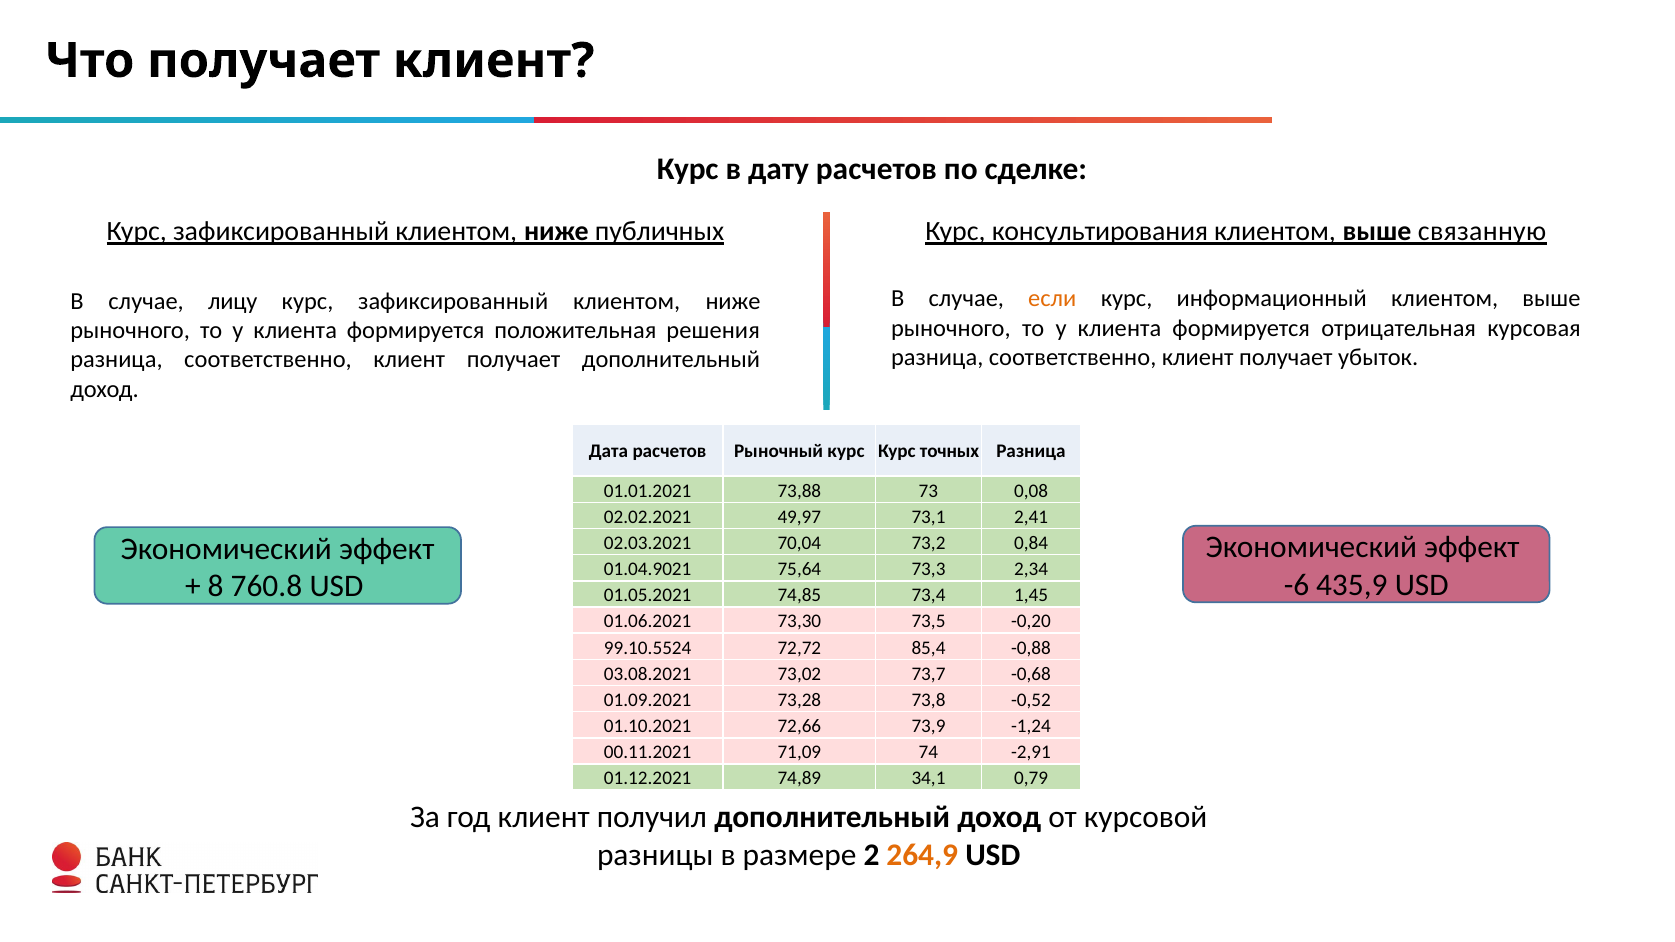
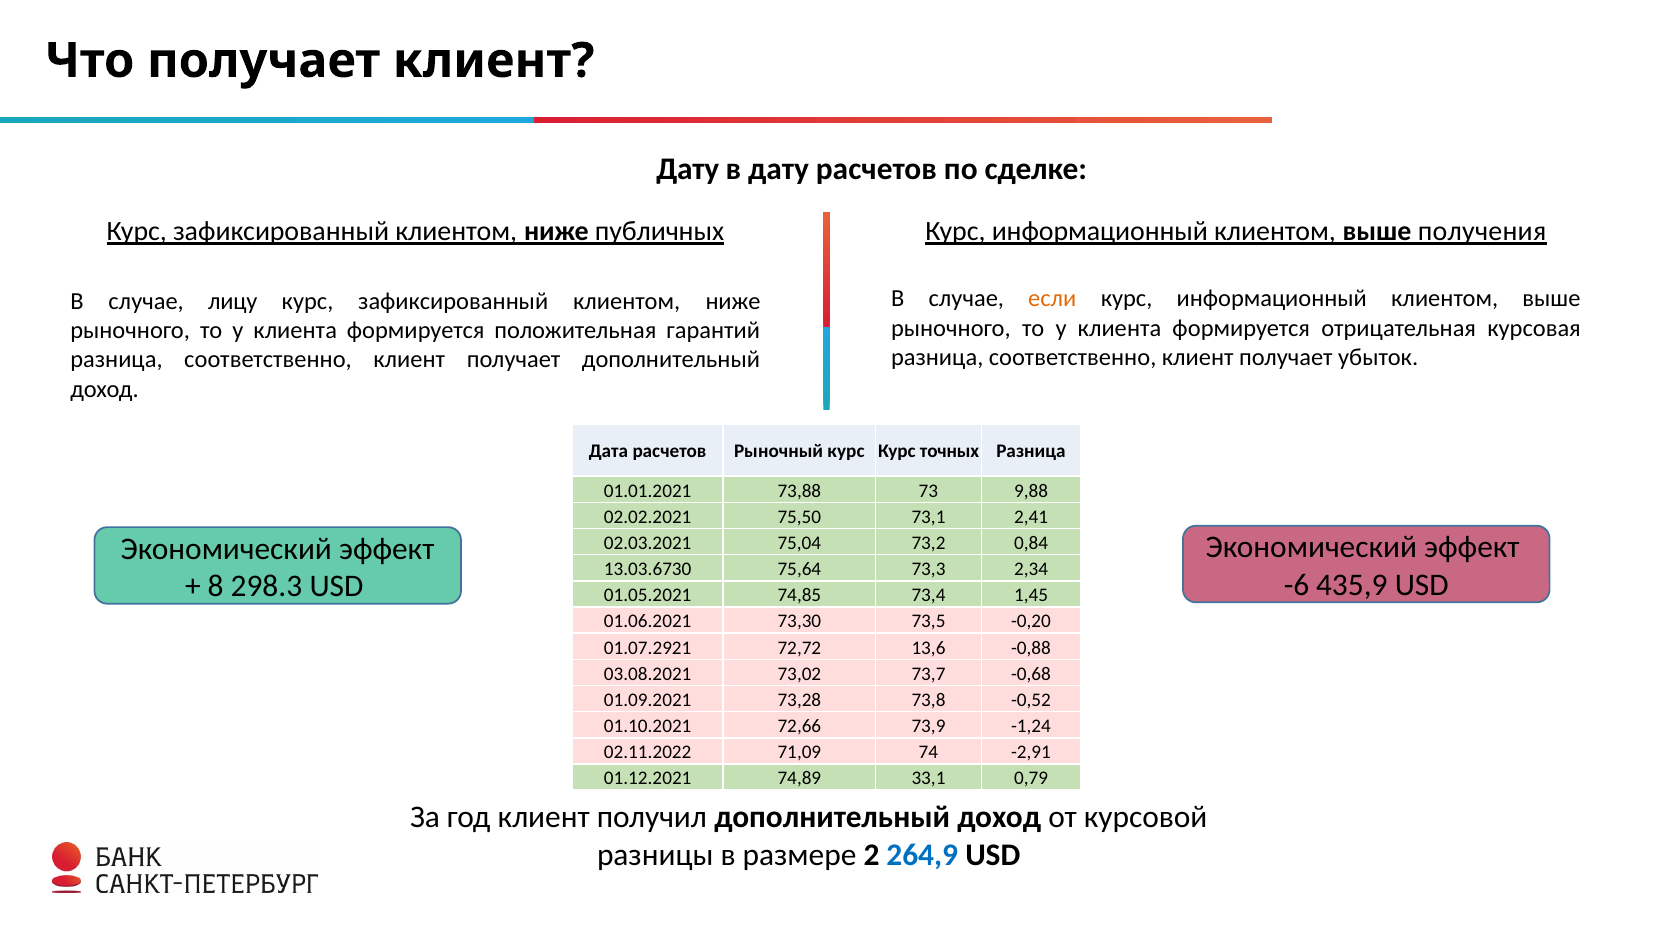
Курс at (688, 169): Курс -> Дату
консультирования at (1100, 232): консультирования -> информационный
связанную: связанную -> получения
решения: решения -> гарантий
0,08: 0,08 -> 9,88
49,97: 49,97 -> 75,50
70,04: 70,04 -> 75,04
01.04.9021: 01.04.9021 -> 13.03.6730
760.8: 760.8 -> 298.3
99.10.5524: 99.10.5524 -> 01.07.2921
85,4: 85,4 -> 13,6
00.11.2021: 00.11.2021 -> 02.11.2022
34,1: 34,1 -> 33,1
264,9 colour: orange -> blue
